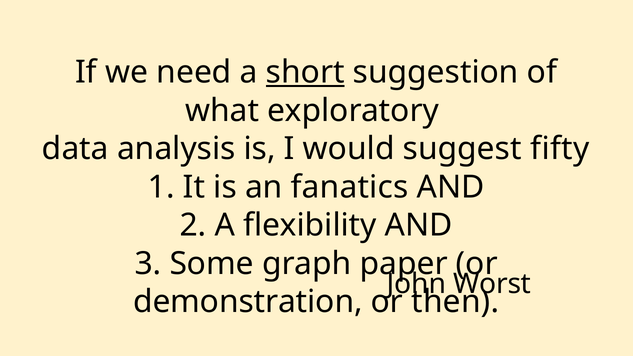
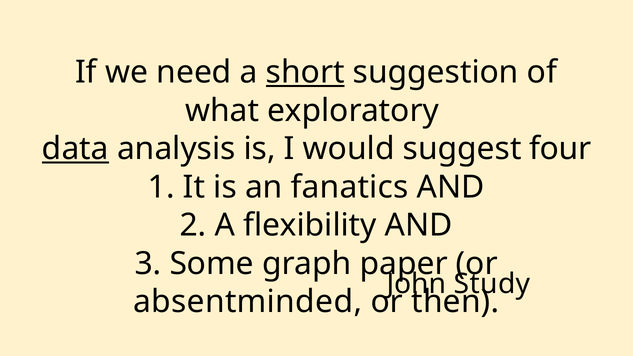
data underline: none -> present
fifty: fifty -> four
Worst: Worst -> Study
demonstration: demonstration -> absentminded
